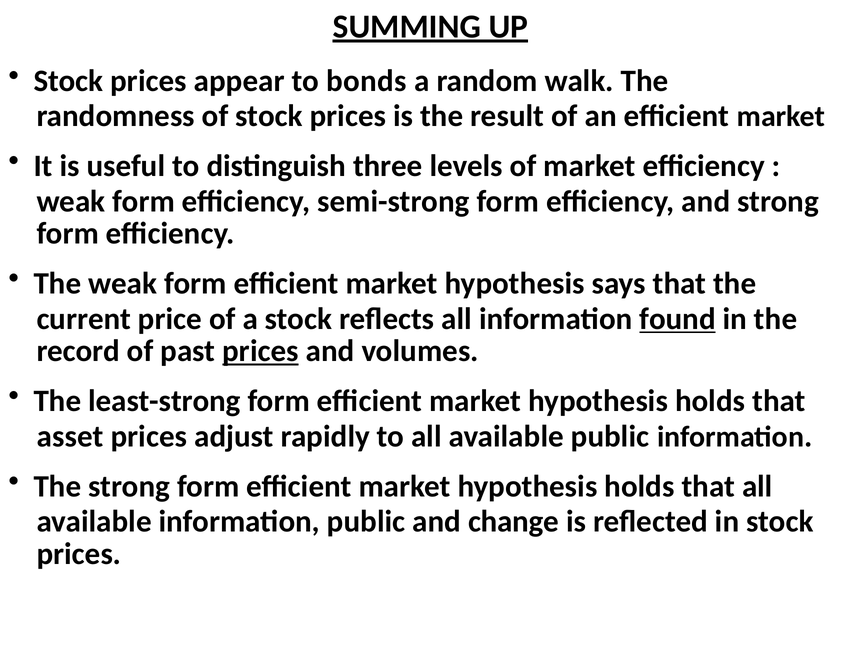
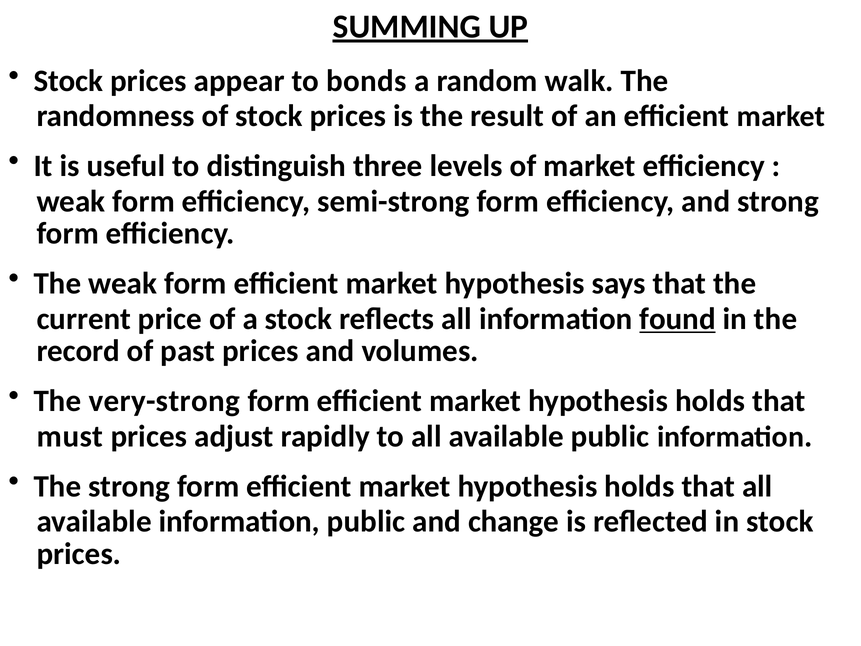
prices at (260, 351) underline: present -> none
least-strong: least-strong -> very-strong
asset: asset -> must
